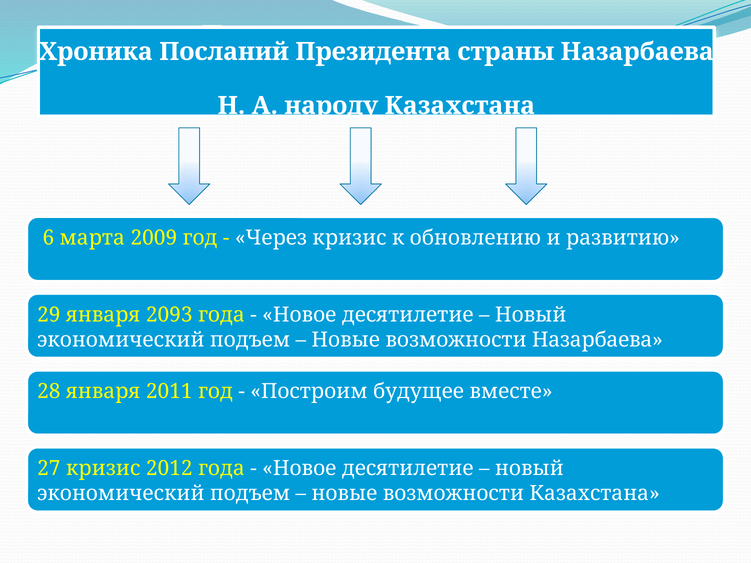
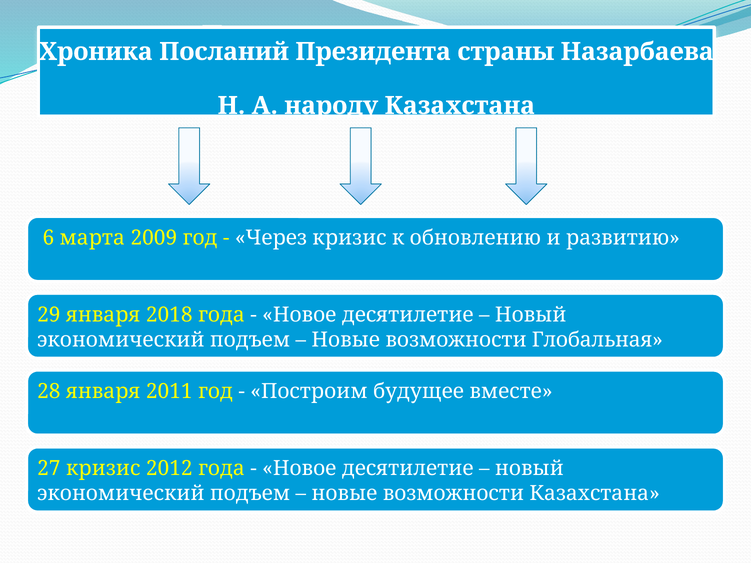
2093: 2093 -> 2018
возможности Назарбаева: Назарбаева -> Глобальная
